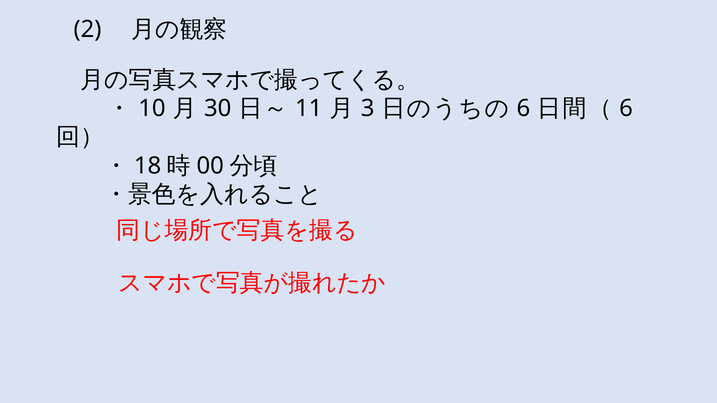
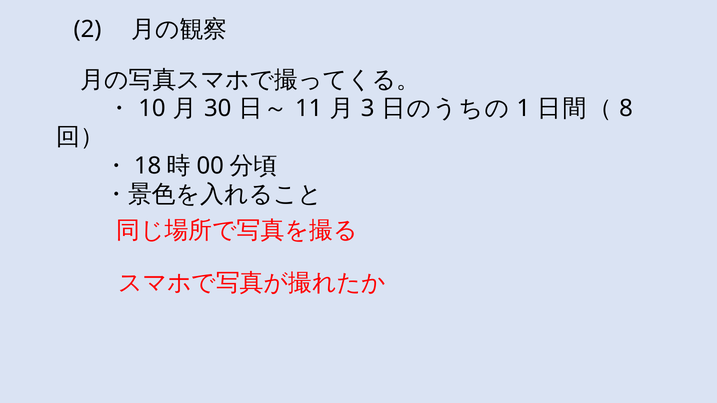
6 at (523, 108): 6 -> 1
6 at (626, 108): 6 -> 8
